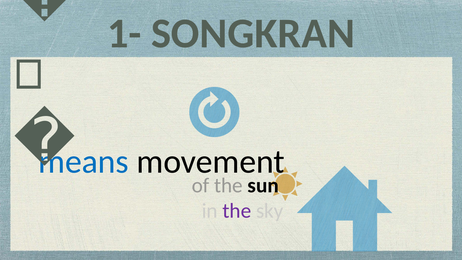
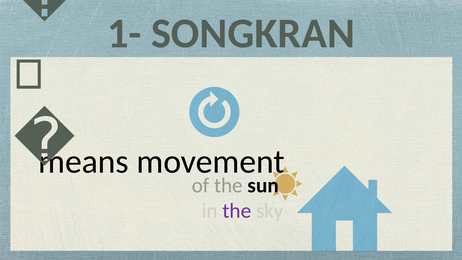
means colour: blue -> black
